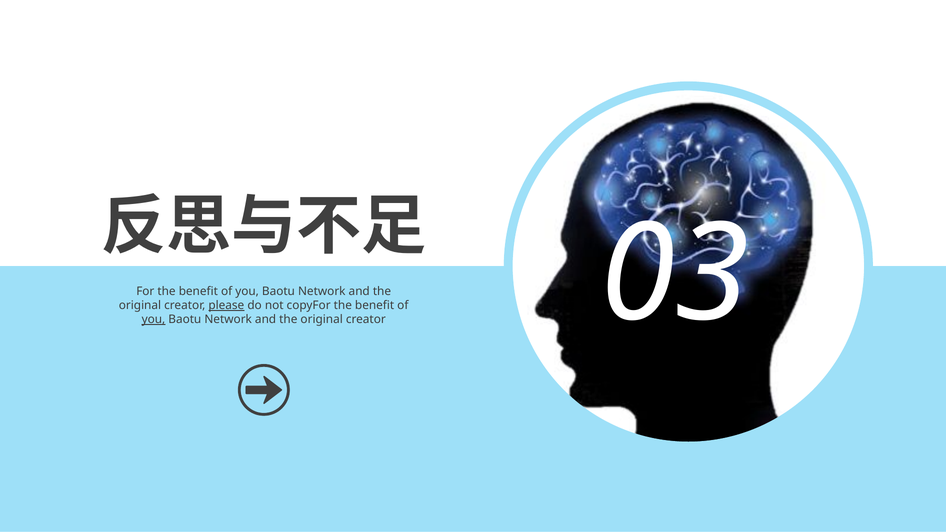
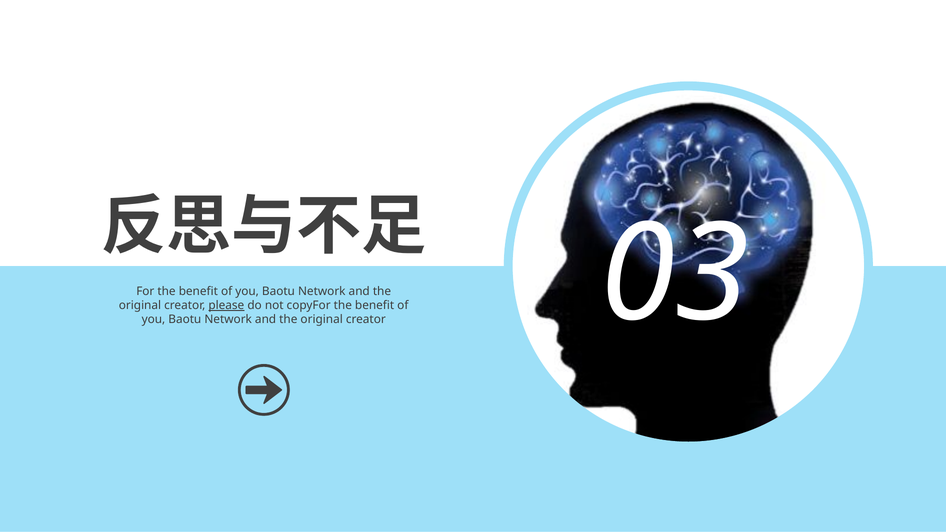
you at (153, 320) underline: present -> none
